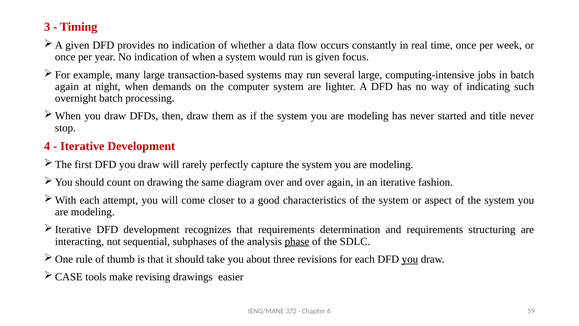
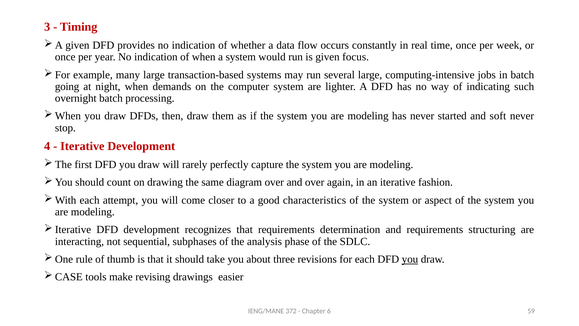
again at (67, 86): again -> going
title: title -> soft
phase underline: present -> none
